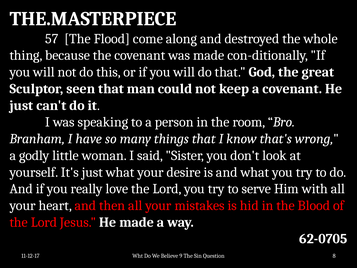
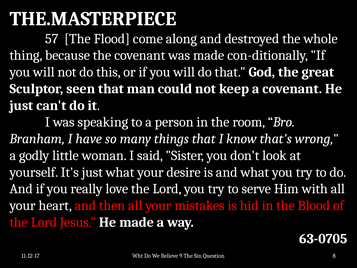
62-0705: 62-0705 -> 63-0705
